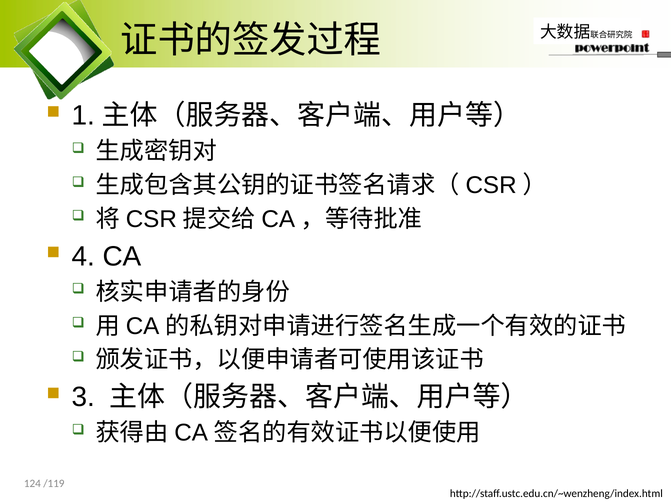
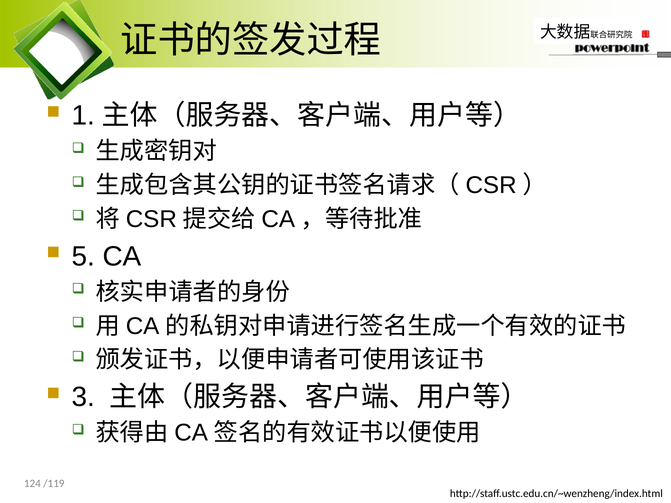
4: 4 -> 5
